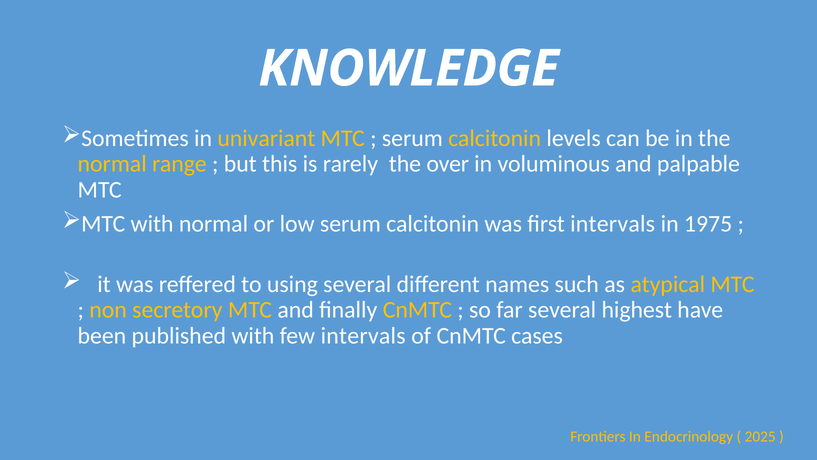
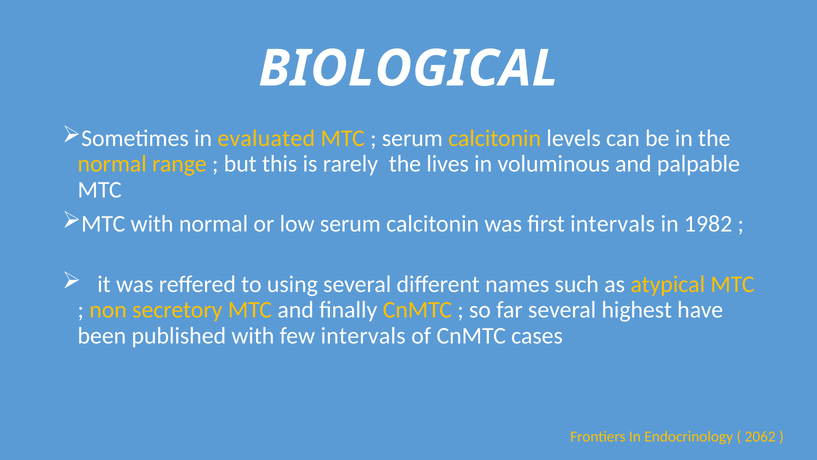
KNOWLEDGE: KNOWLEDGE -> BIOLOGICAL
univariant: univariant -> evaluated
over: over -> lives
1975: 1975 -> 1982
2025: 2025 -> 2062
